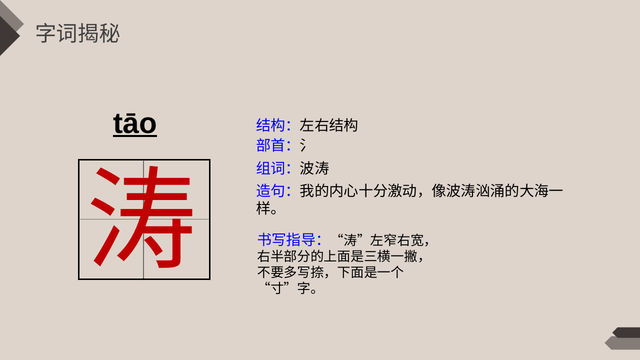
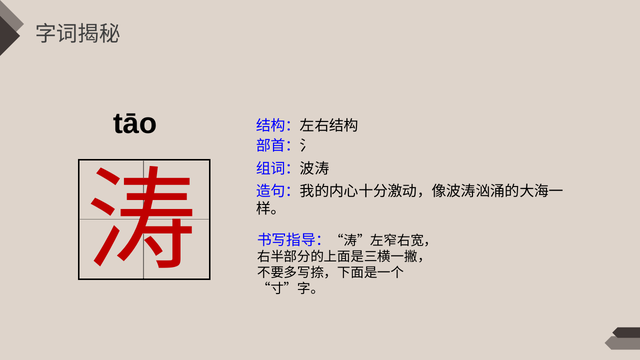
tāo underline: present -> none
